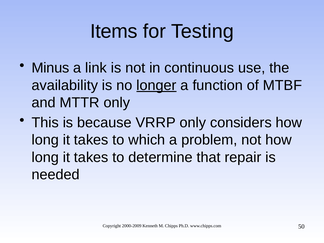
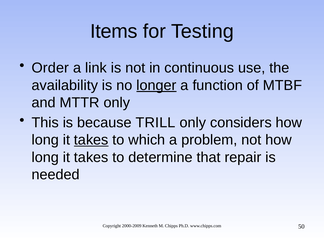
Minus: Minus -> Order
VRRP: VRRP -> TRILL
takes at (91, 140) underline: none -> present
